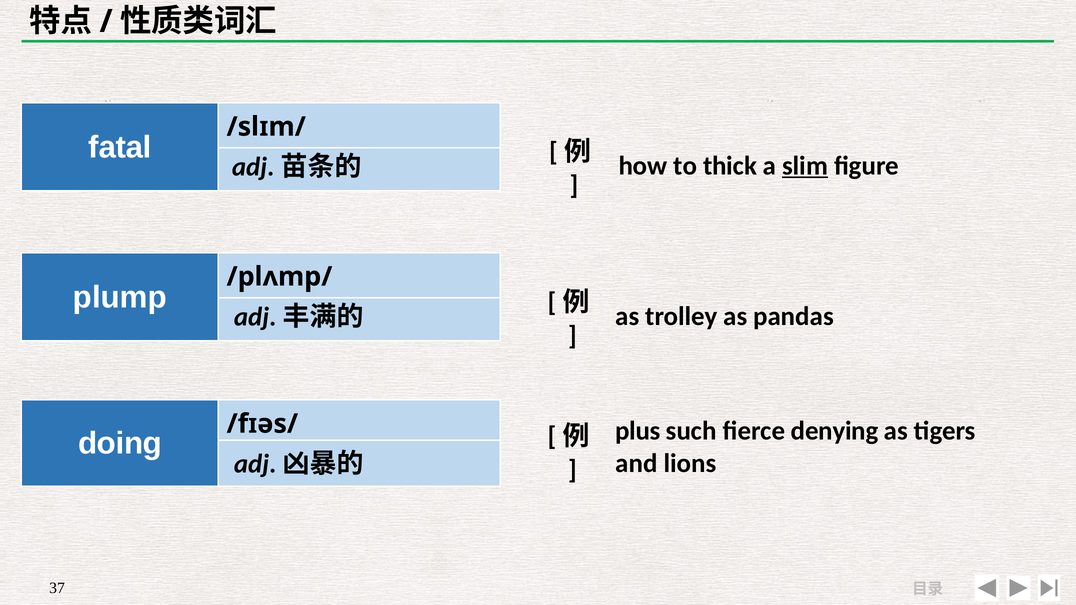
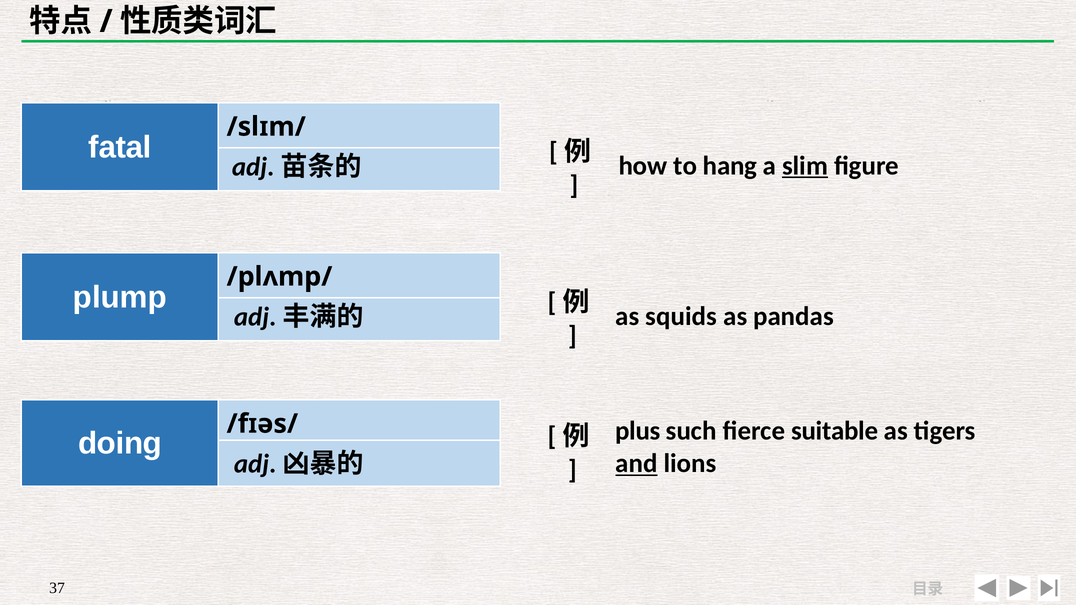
thick: thick -> hang
trolley: trolley -> squids
denying: denying -> suitable
and underline: none -> present
